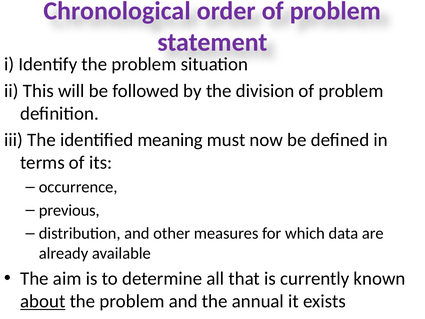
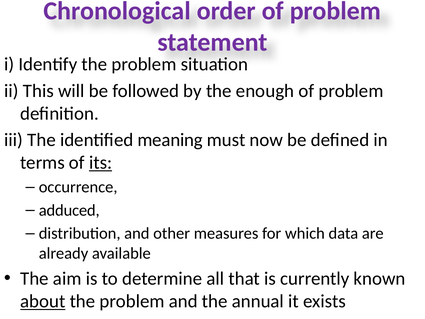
division: division -> enough
its underline: none -> present
previous: previous -> adduced
